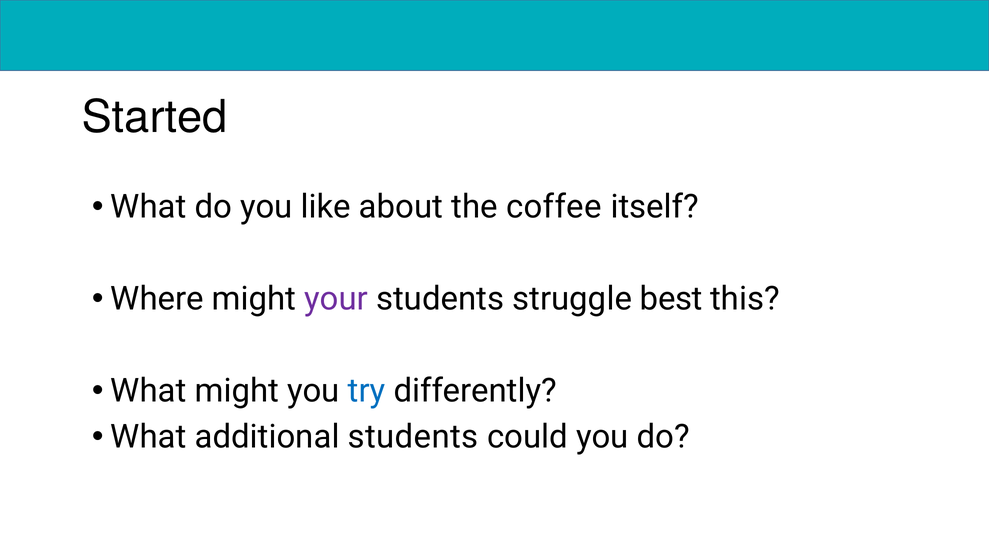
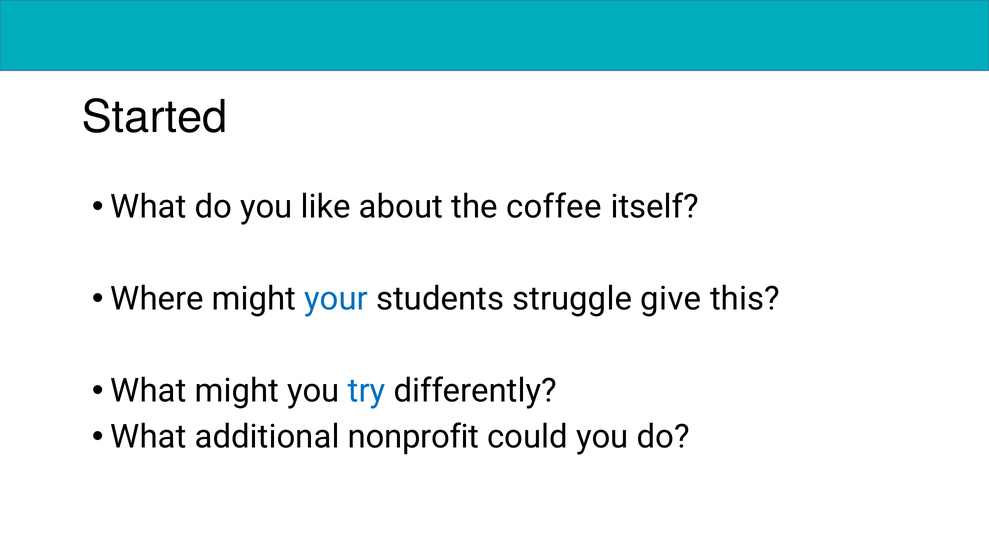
your colour: purple -> blue
best: best -> give
additional students: students -> nonprofit
